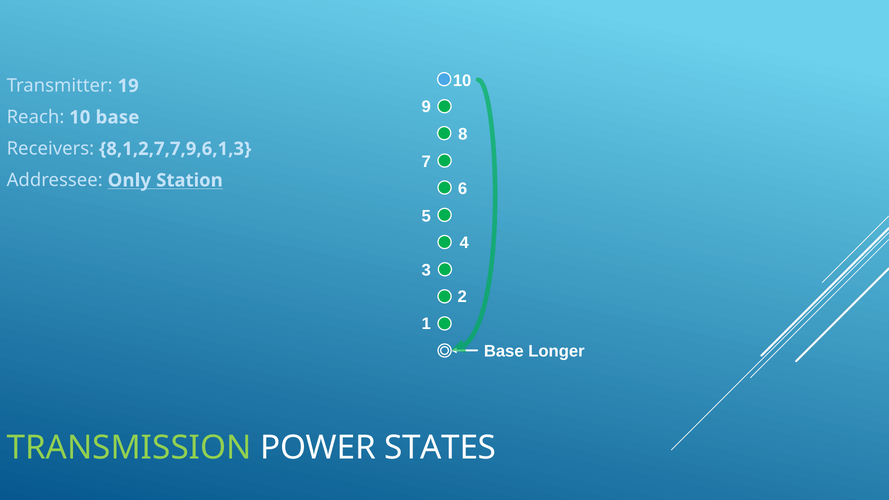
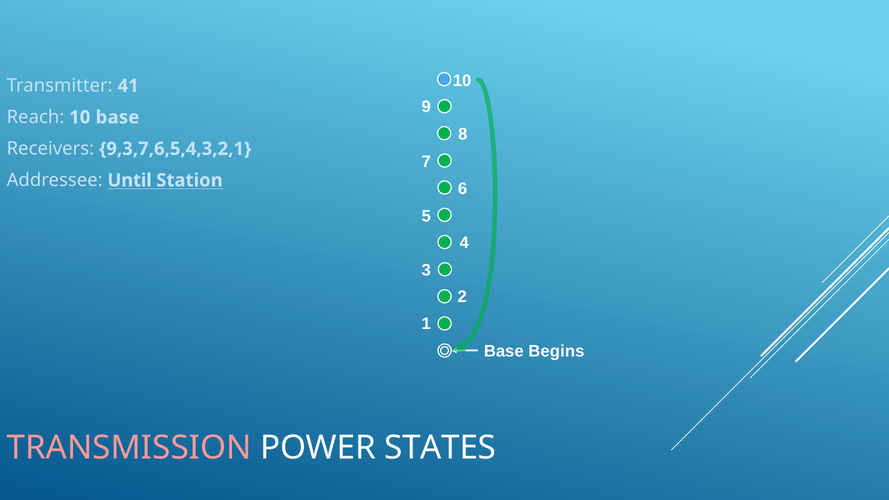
19: 19 -> 41
8,1,2,7,7,9,6,1,3: 8,1,2,7,7,9,6,1,3 -> 9,3,7,6,5,4,3,2,1
Only: Only -> Until
Longer: Longer -> Begins
TRANSMISSION colour: light green -> pink
